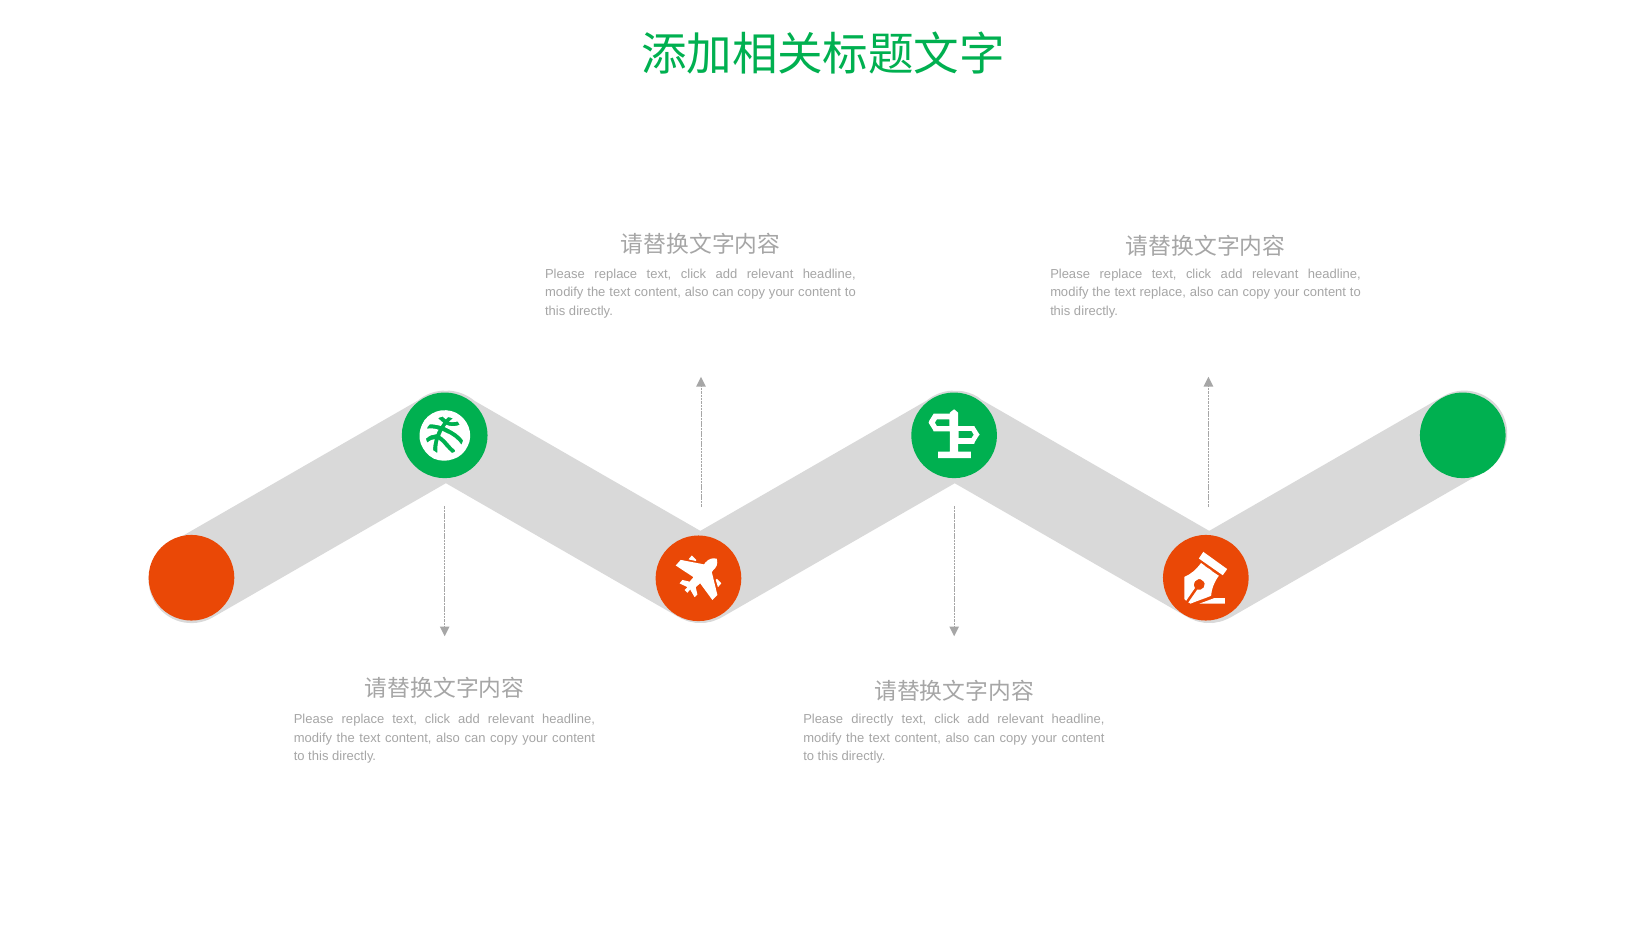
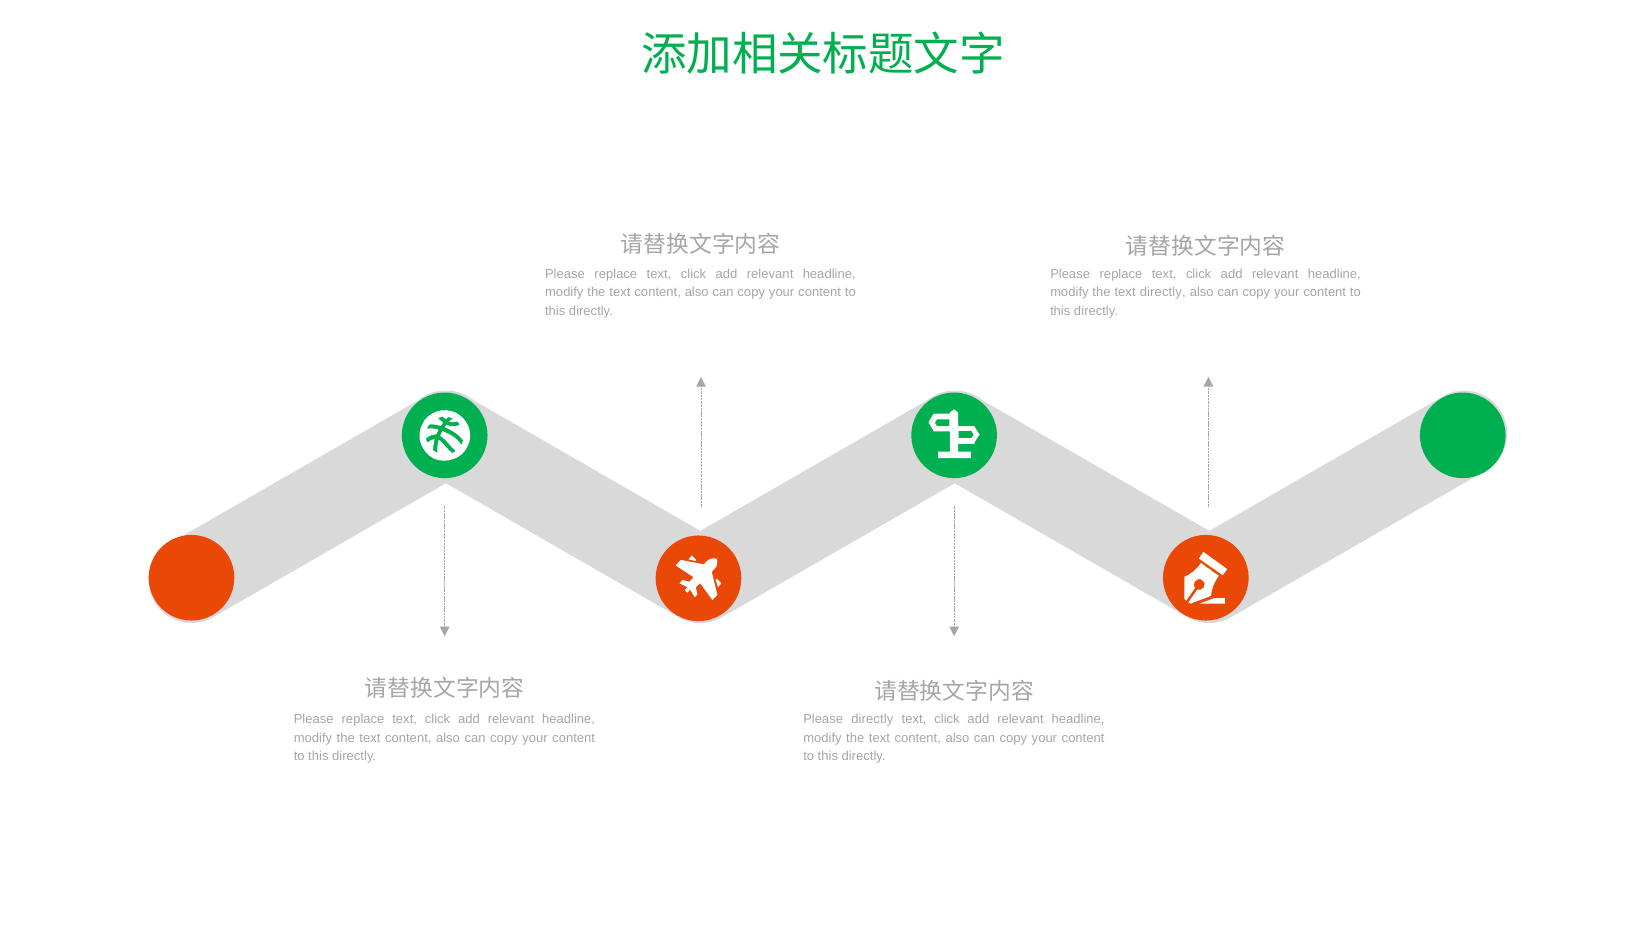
text replace: replace -> directly
